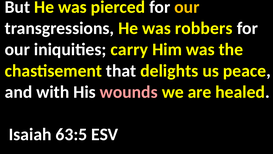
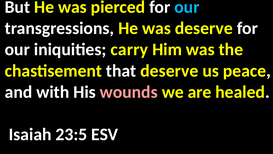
our at (187, 7) colour: yellow -> light blue
was robbers: robbers -> deserve
that delights: delights -> deserve
63:5: 63:5 -> 23:5
